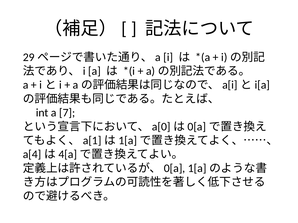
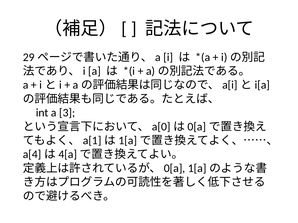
7: 7 -> 3
